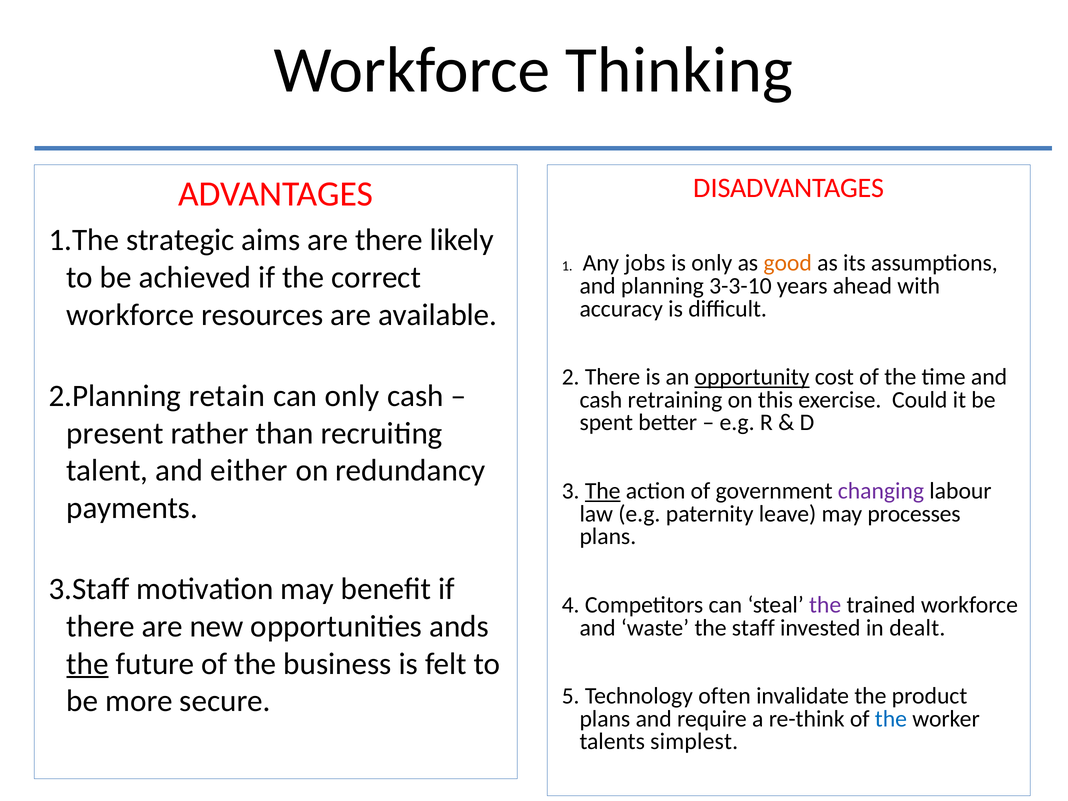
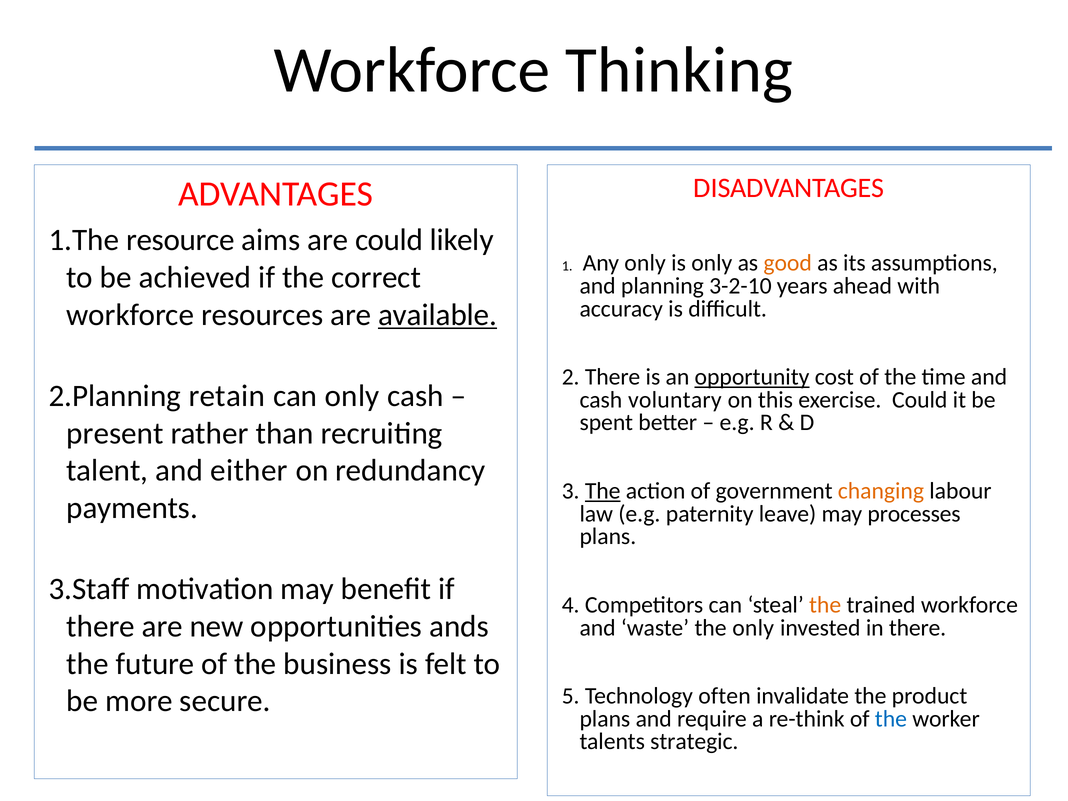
strategic: strategic -> resource
are there: there -> could
Any jobs: jobs -> only
3-3-10: 3-3-10 -> 3-2-10
available underline: none -> present
retraining: retraining -> voluntary
changing colour: purple -> orange
the at (825, 605) colour: purple -> orange
the staff: staff -> only
in dealt: dealt -> there
the at (88, 664) underline: present -> none
simplest: simplest -> strategic
